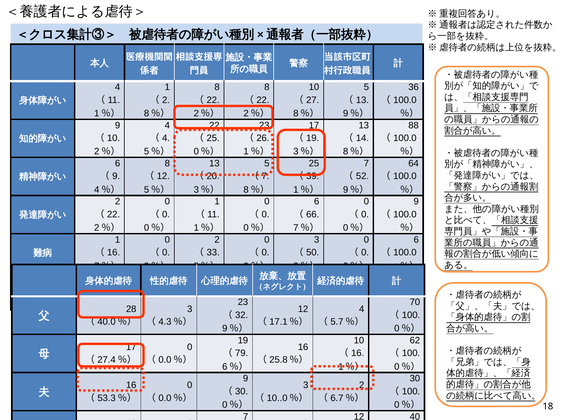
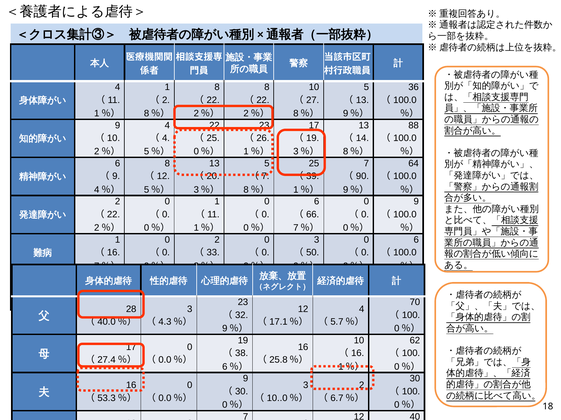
52: 52 -> 90
79: 79 -> 38
